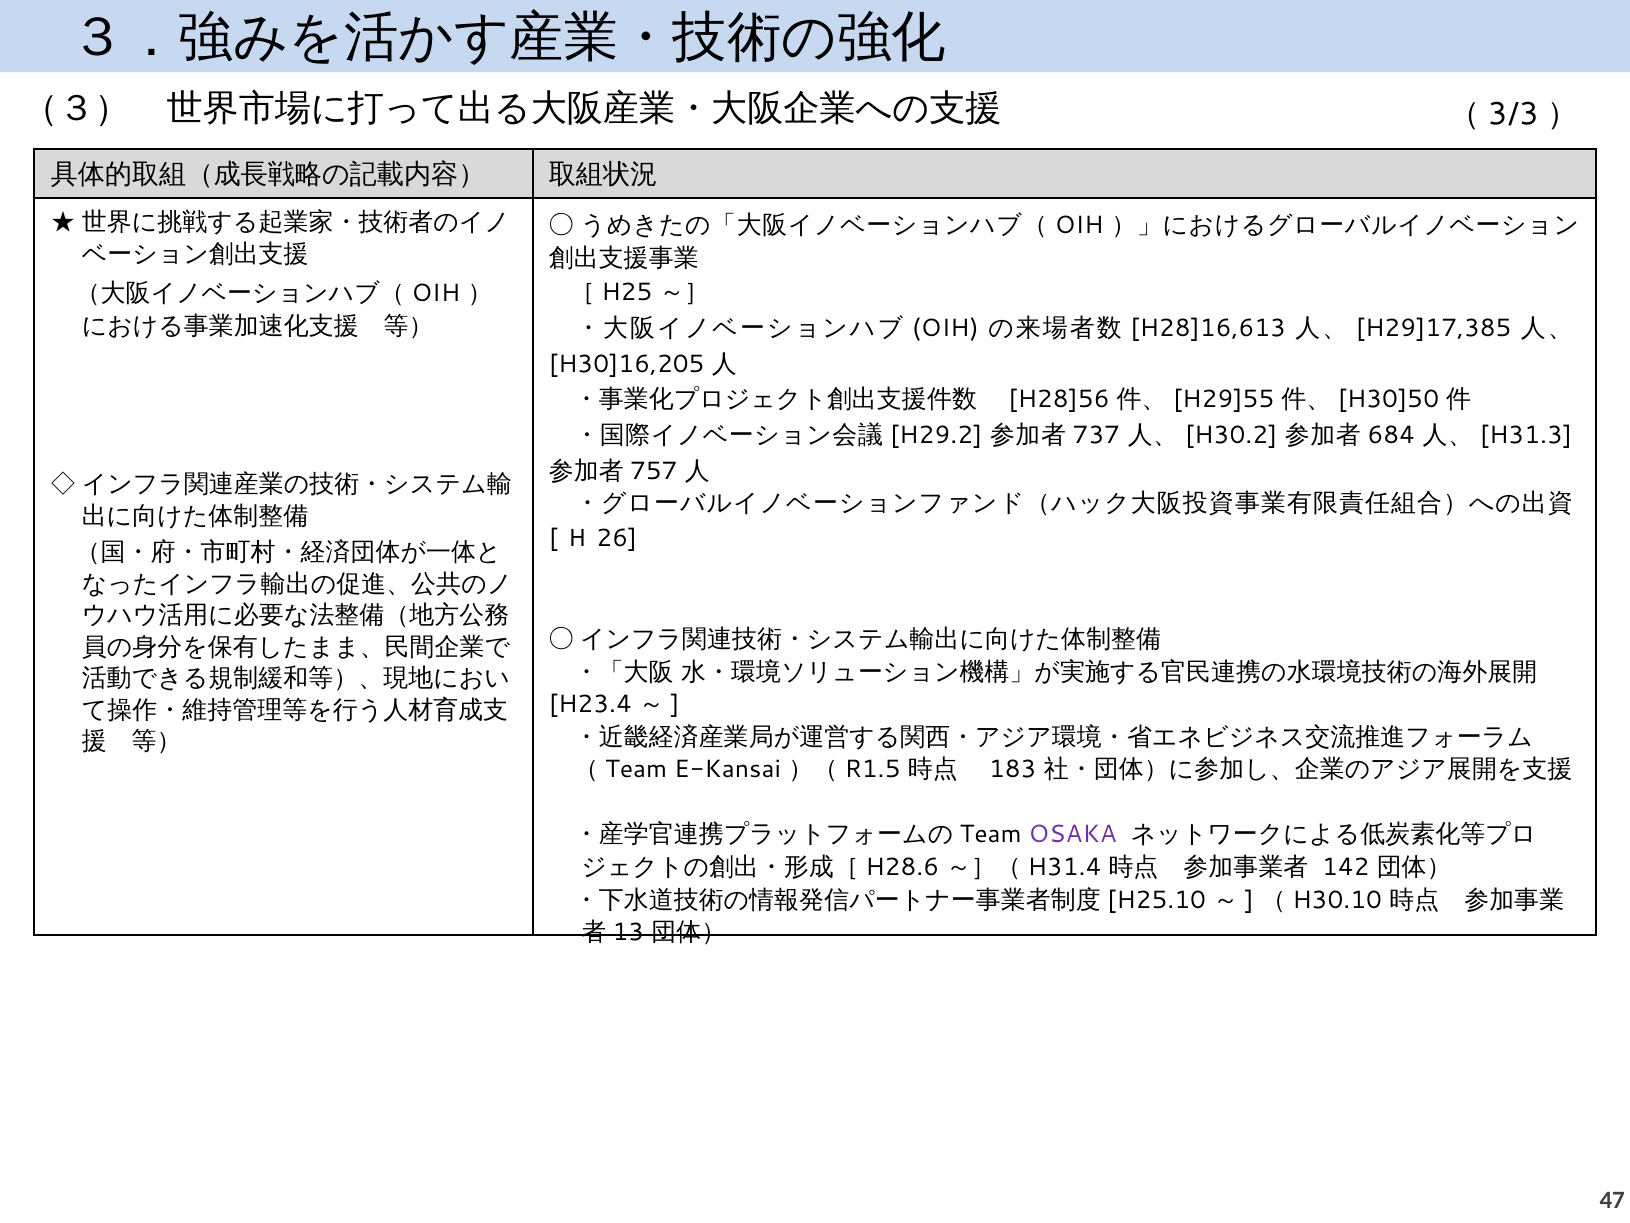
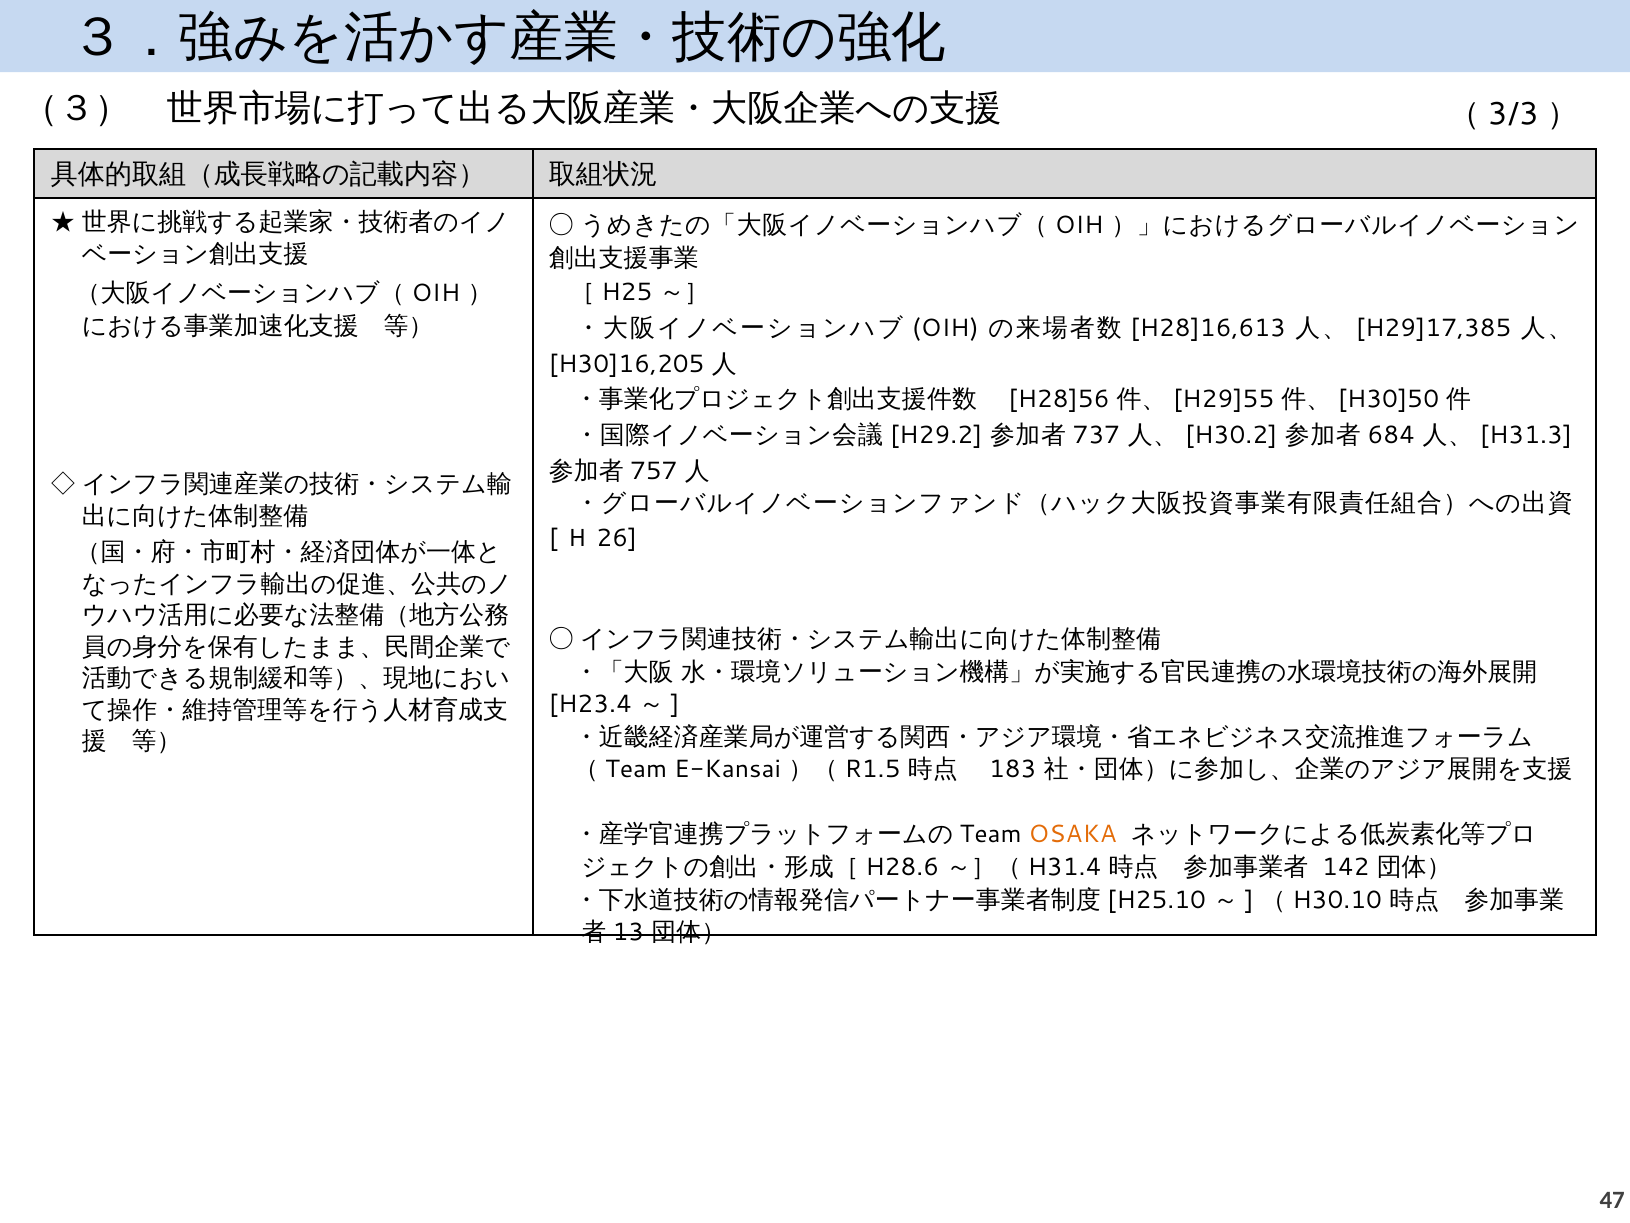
OSAKA colour: purple -> orange
